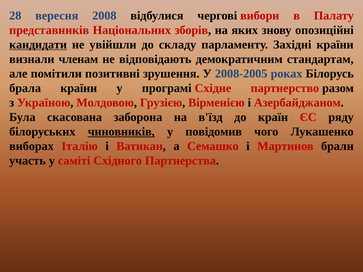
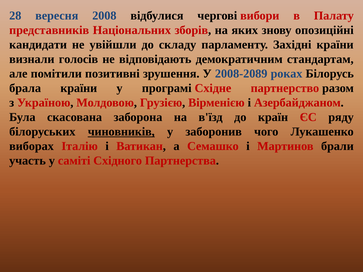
кандидати underline: present -> none
членам: членам -> голосів
2008-2005: 2008-2005 -> 2008-2089
повідомив: повідомив -> заборонив
